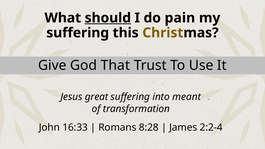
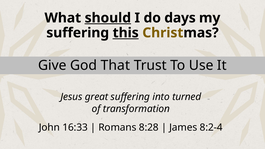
pain: pain -> days
this underline: none -> present
meant: meant -> turned
2:2-4: 2:2-4 -> 8:2-4
